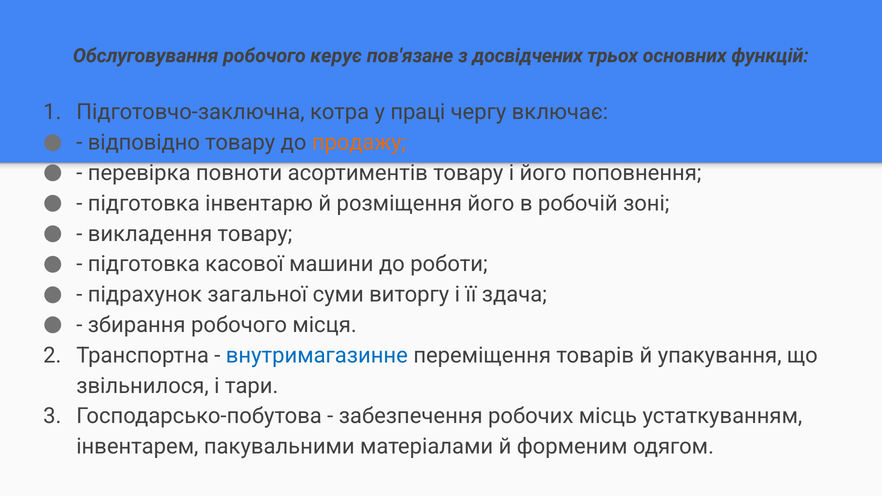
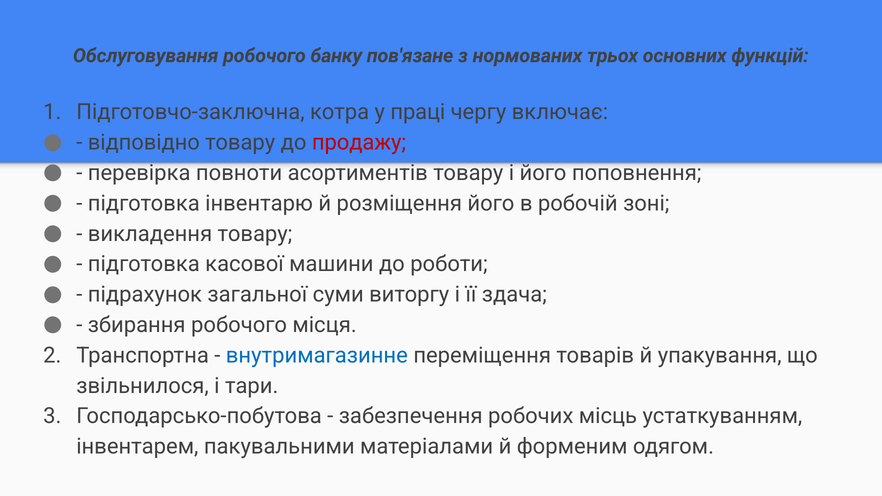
керує: керує -> банку
досвідчених: досвідчених -> нормованих
продажу colour: orange -> red
